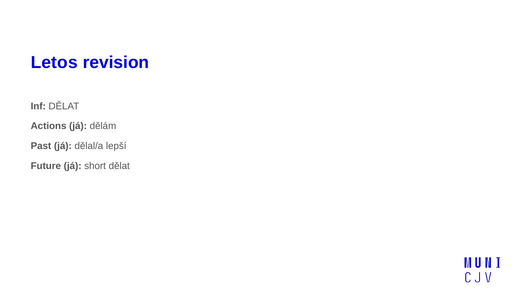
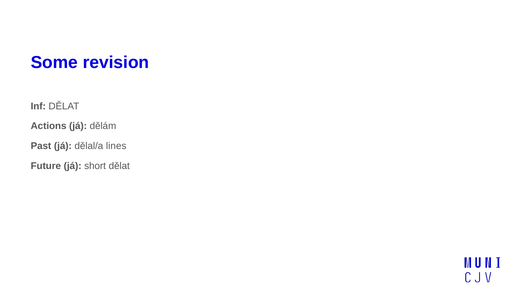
Letos: Letos -> Some
lepší: lepší -> lines
